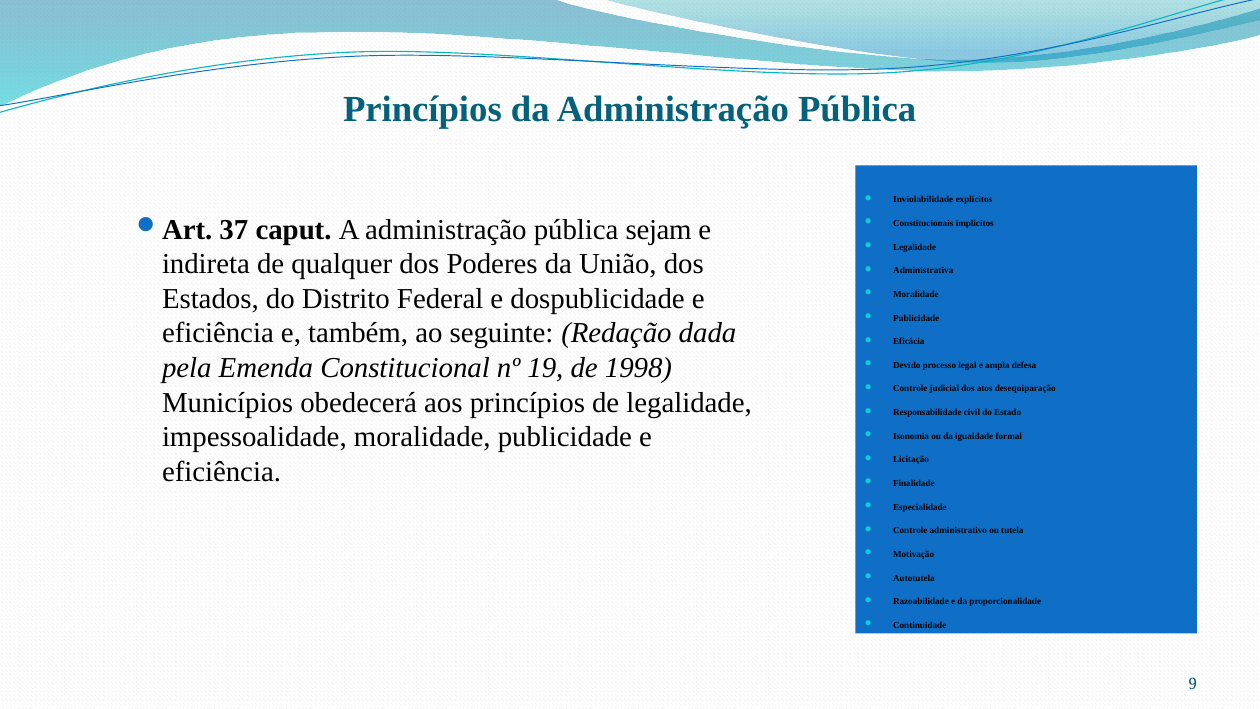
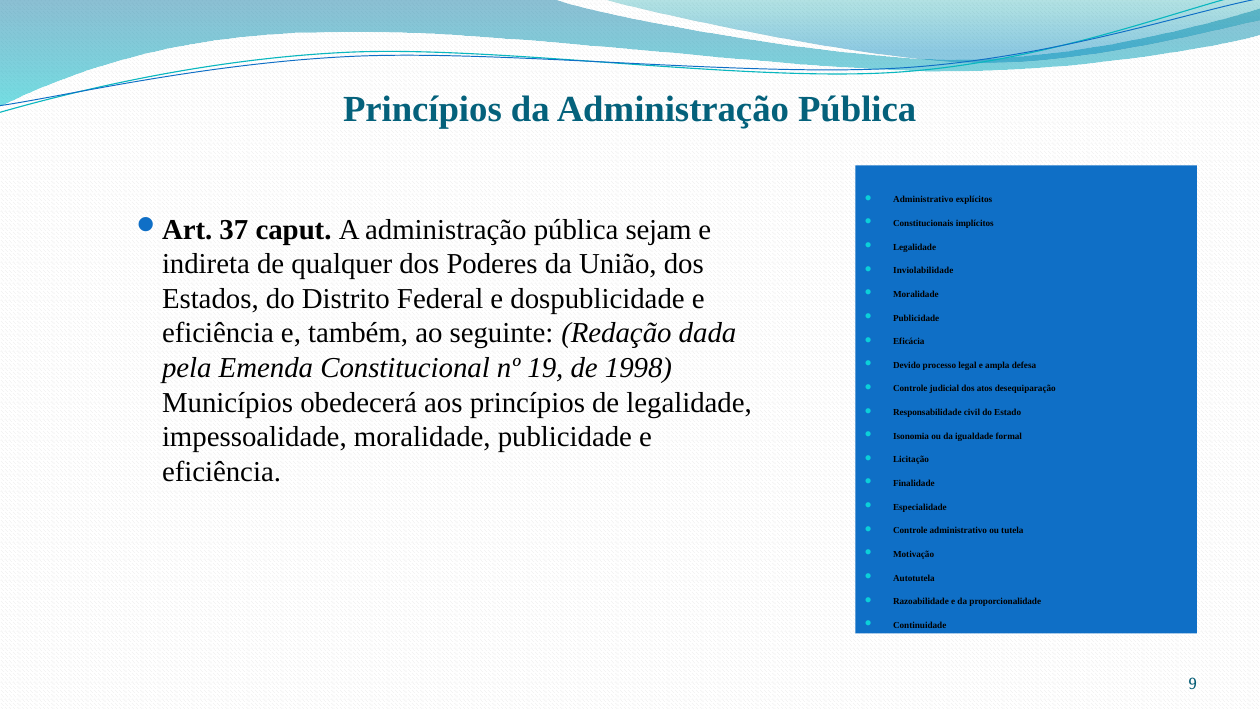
Inviolabilidade at (923, 200): Inviolabilidade -> Administrativo
Administrativa: Administrativa -> Inviolabilidade
